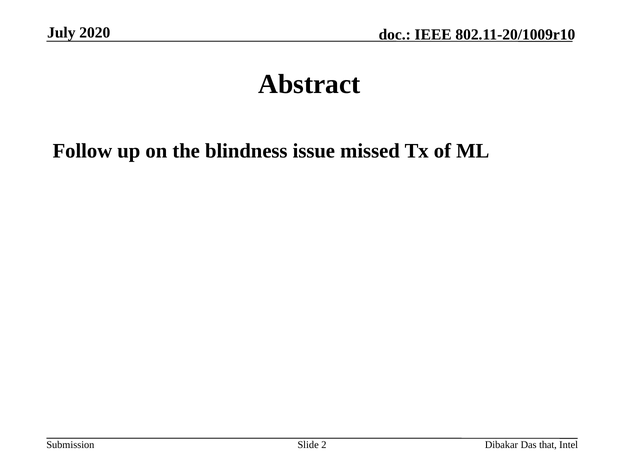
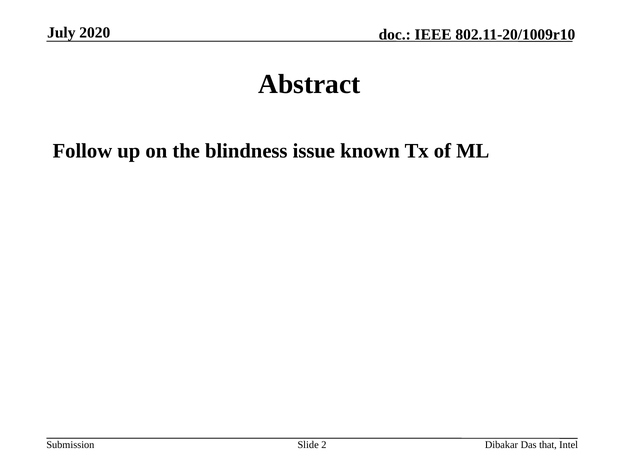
missed: missed -> known
